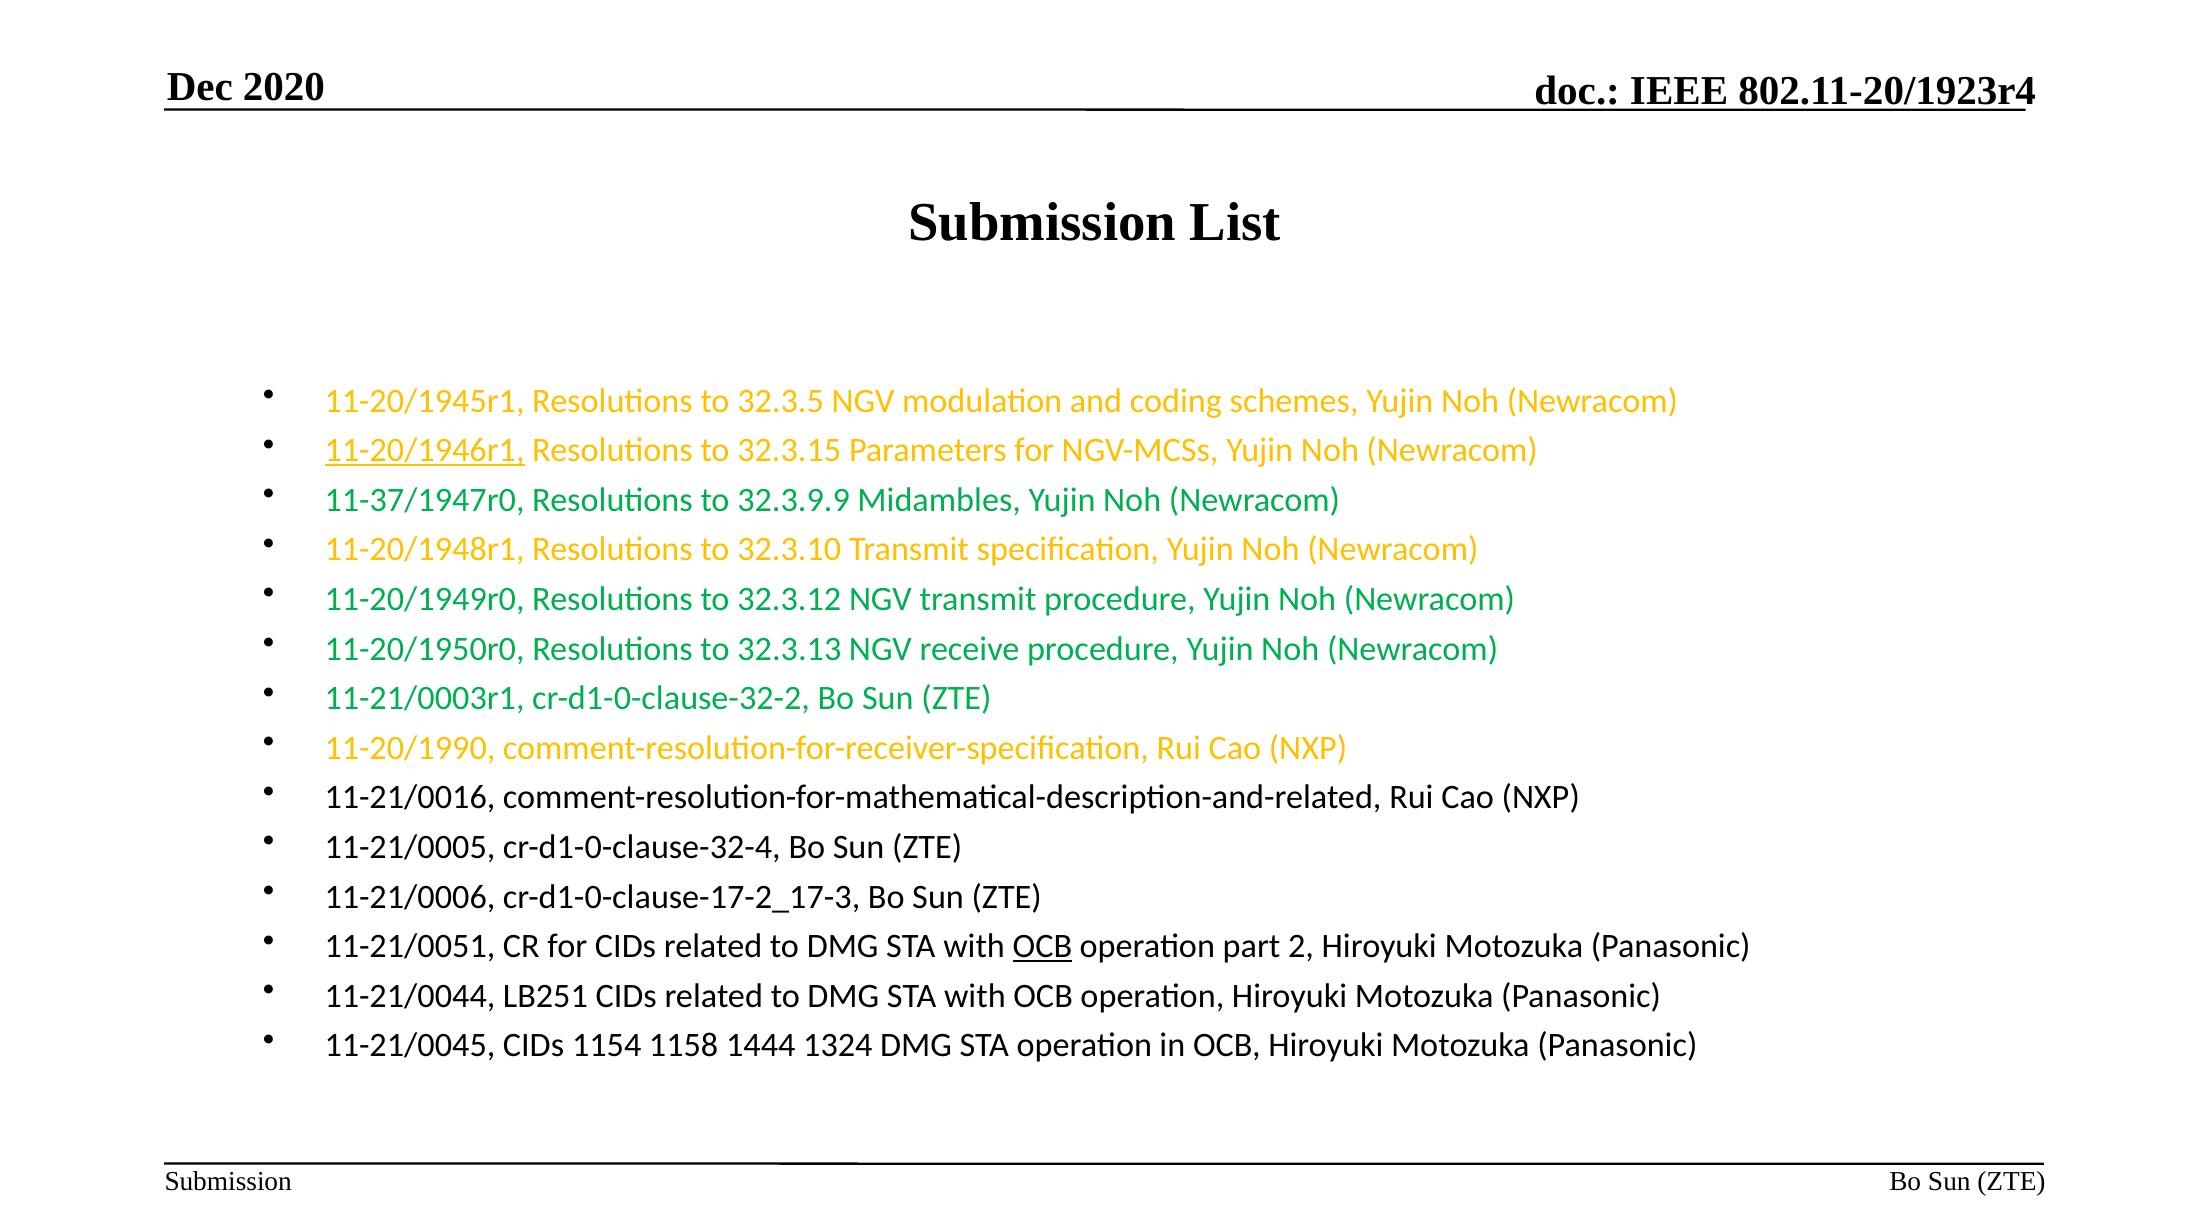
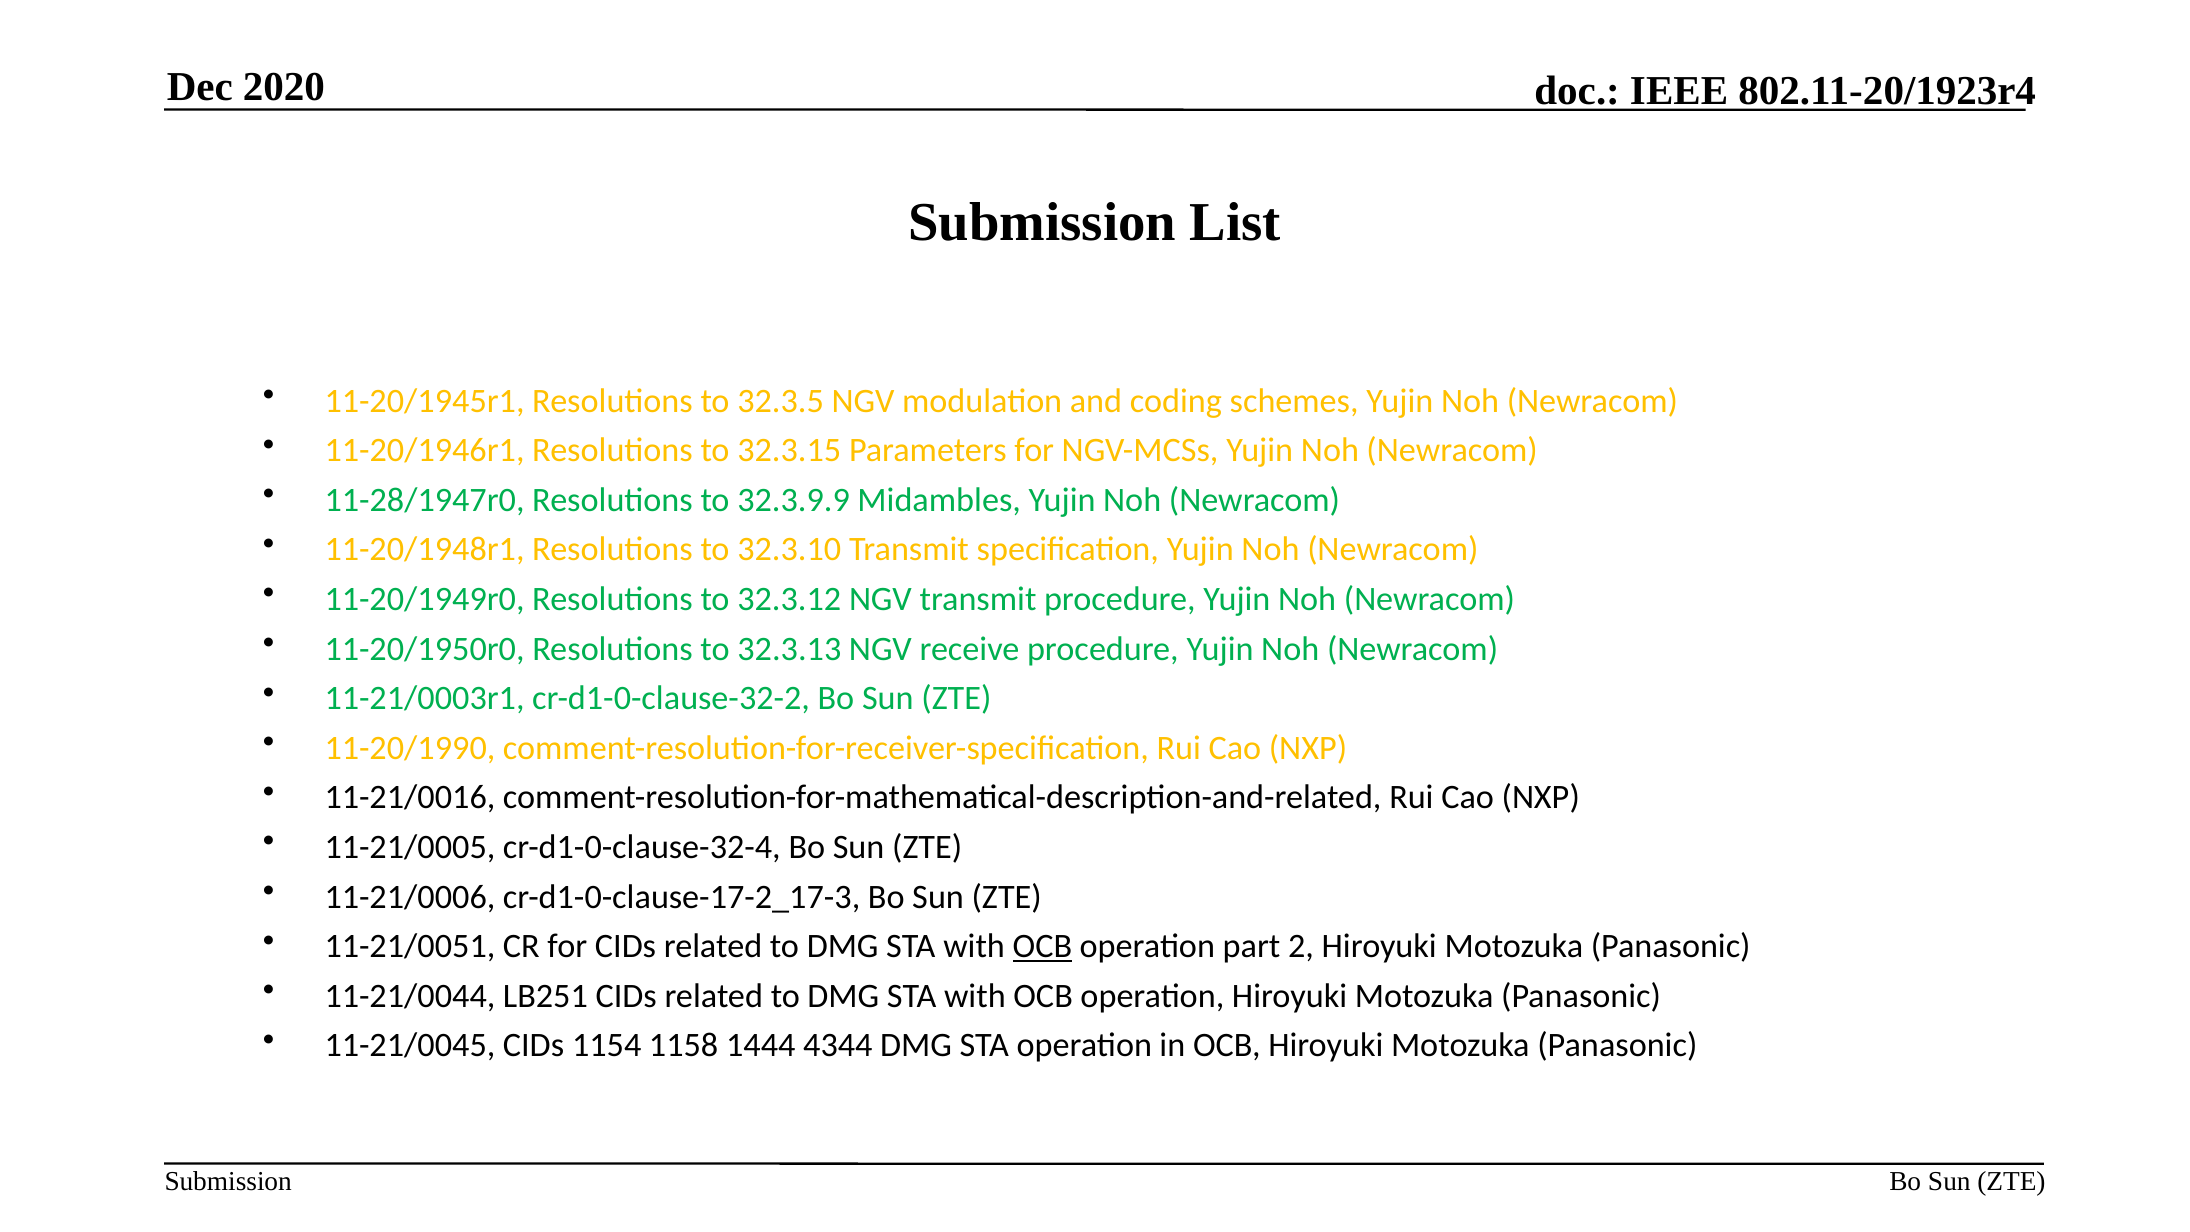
11-20/1946r1 underline: present -> none
11-37/1947r0: 11-37/1947r0 -> 11-28/1947r0
1324: 1324 -> 4344
